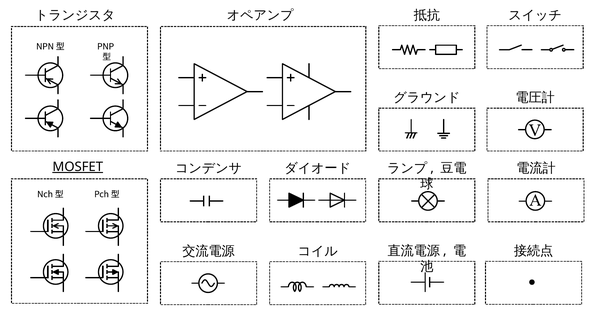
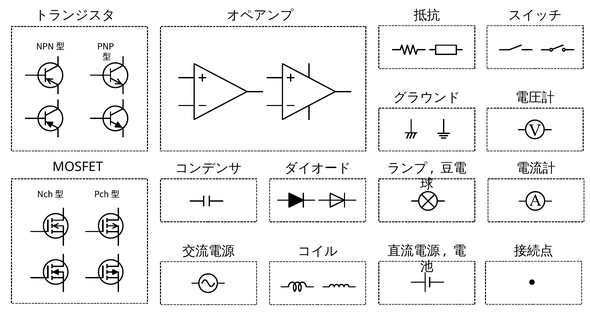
MOSFET underline: present -> none
